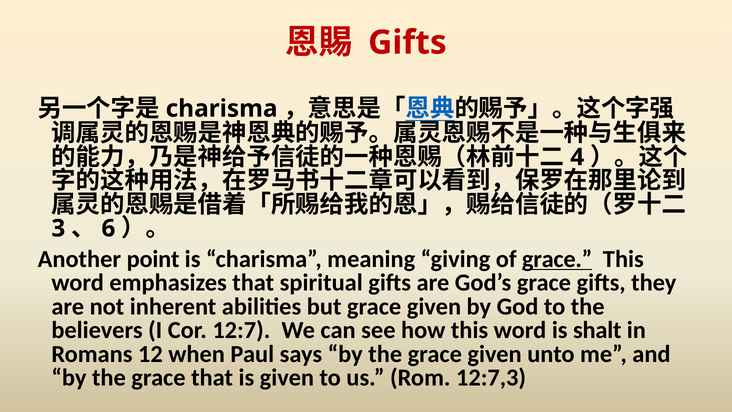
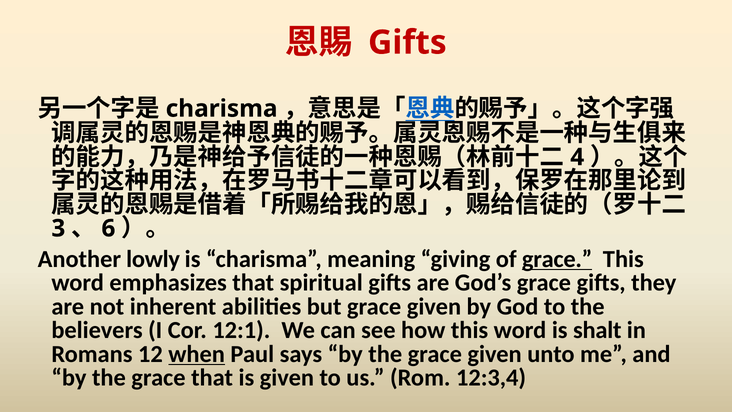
point: point -> lowly
12:7: 12:7 -> 12:1
when underline: none -> present
12:7,3: 12:7,3 -> 12:3,4
